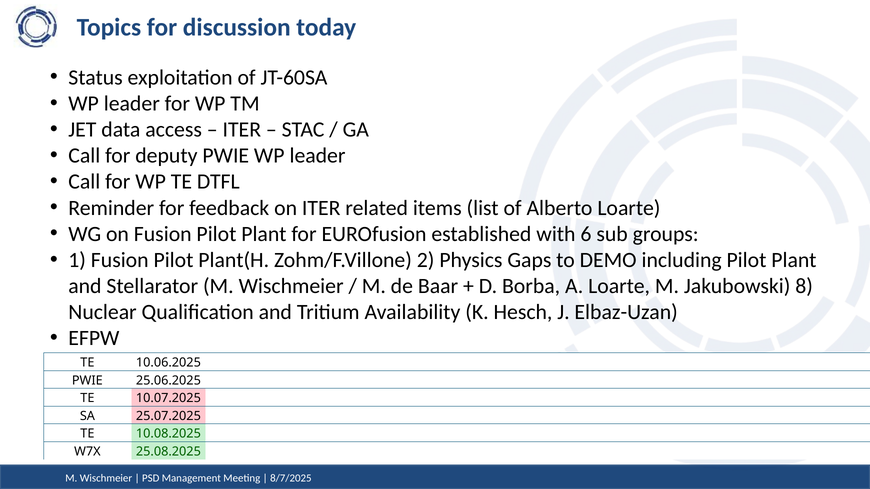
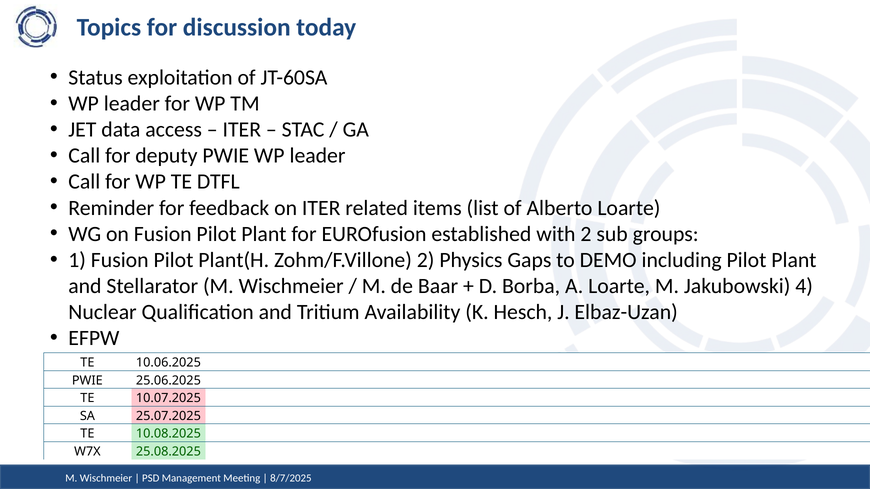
with 6: 6 -> 2
8: 8 -> 4
